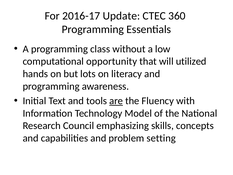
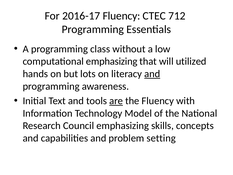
2016-17 Update: Update -> Fluency
360: 360 -> 712
computational opportunity: opportunity -> emphasizing
and at (152, 74) underline: none -> present
